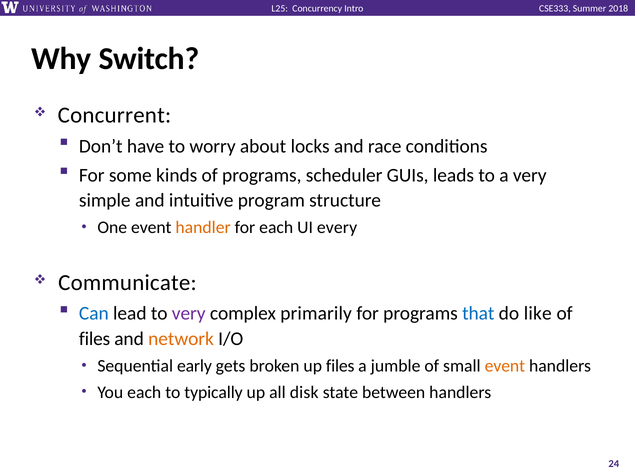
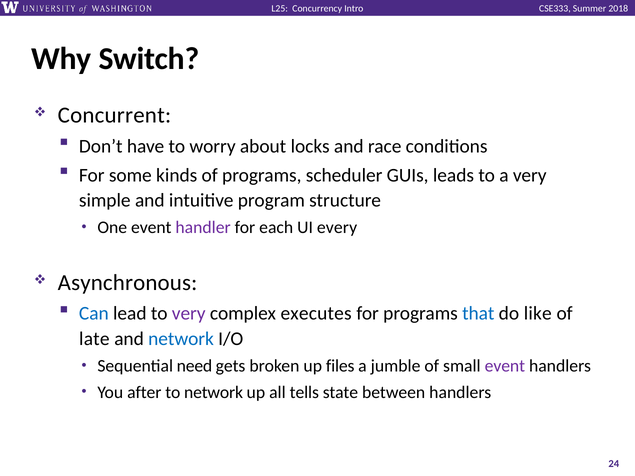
handler colour: orange -> purple
Communicate: Communicate -> Asynchronous
primarily: primarily -> executes
files at (95, 339): files -> late
network at (181, 339) colour: orange -> blue
early: early -> need
event at (505, 366) colour: orange -> purple
You each: each -> after
to typically: typically -> network
disk: disk -> tells
